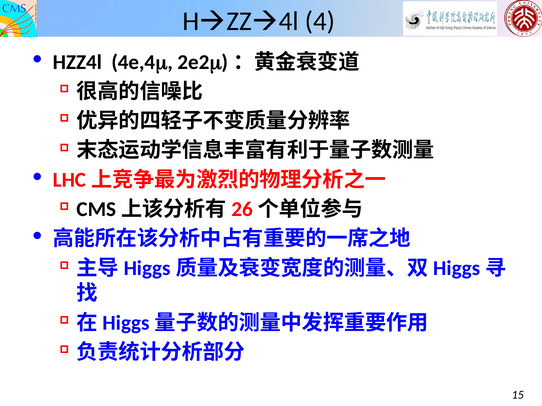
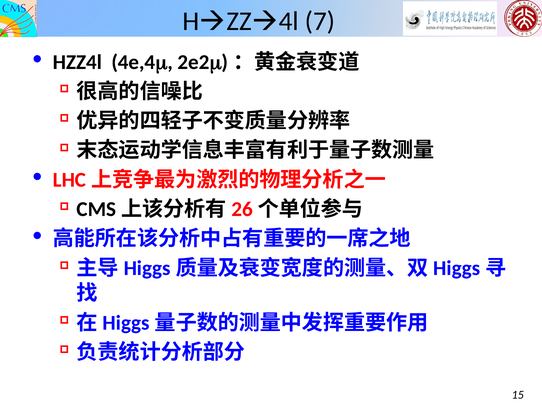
4: 4 -> 7
